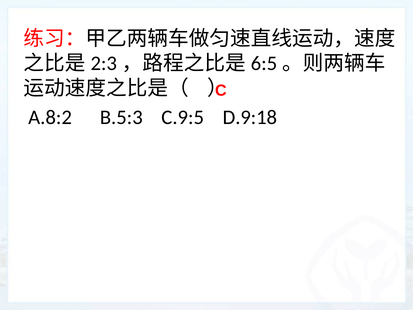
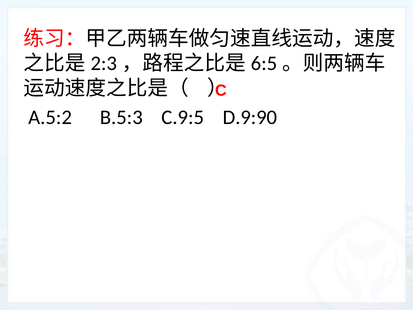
A.8:2: A.8:2 -> A.5:2
D.9:18: D.9:18 -> D.9:90
